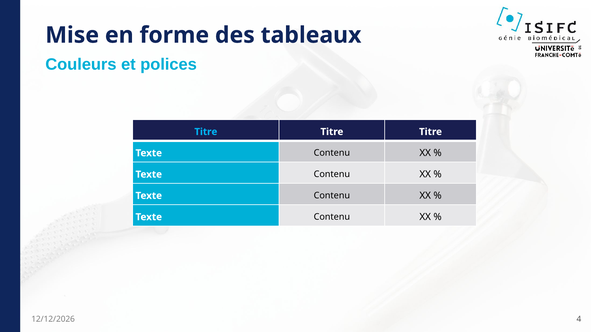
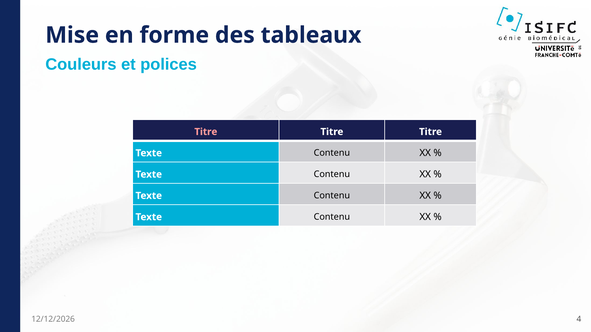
Titre at (206, 132) colour: light blue -> pink
